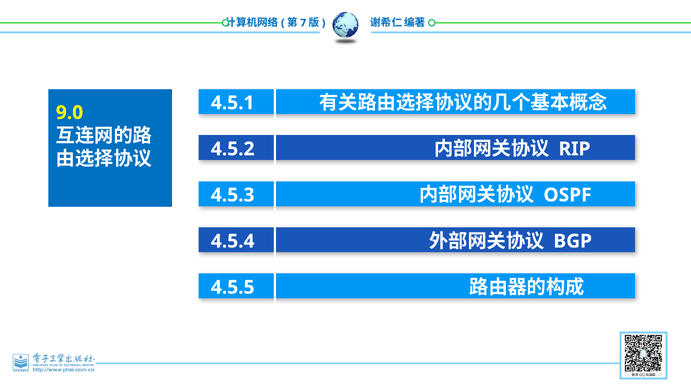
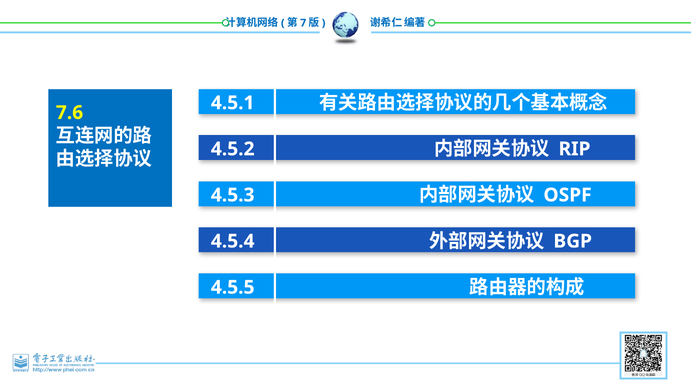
9.0: 9.0 -> 7.6
